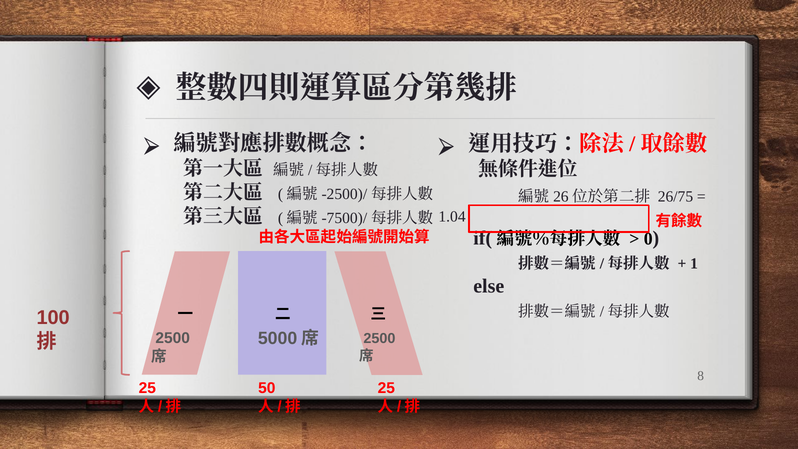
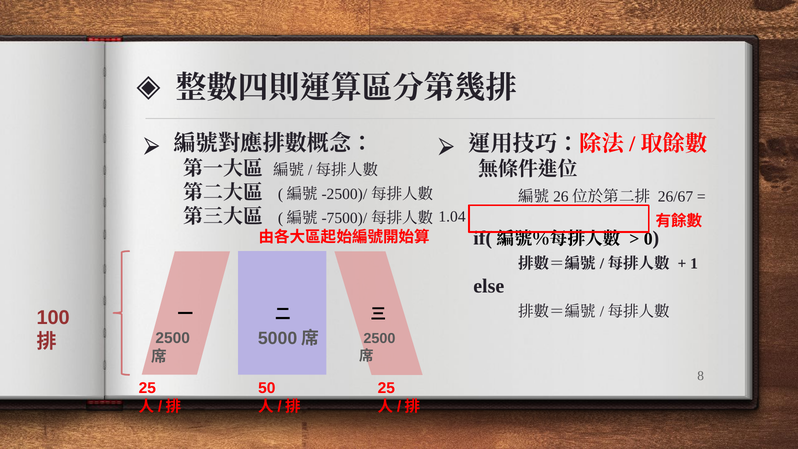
26/75: 26/75 -> 26/67
